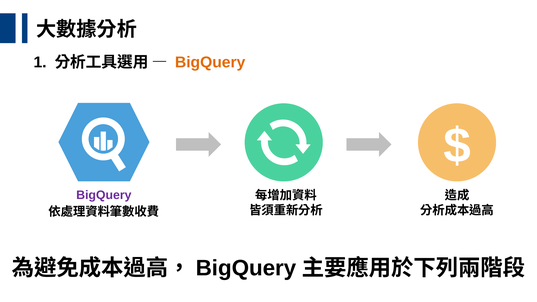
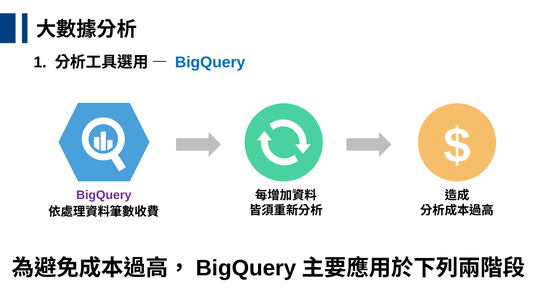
BigQuery at (210, 62) colour: orange -> blue
